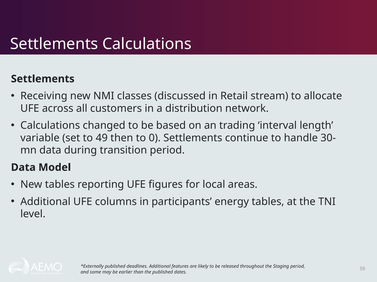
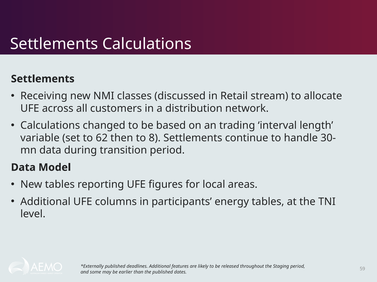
49: 49 -> 62
0: 0 -> 8
